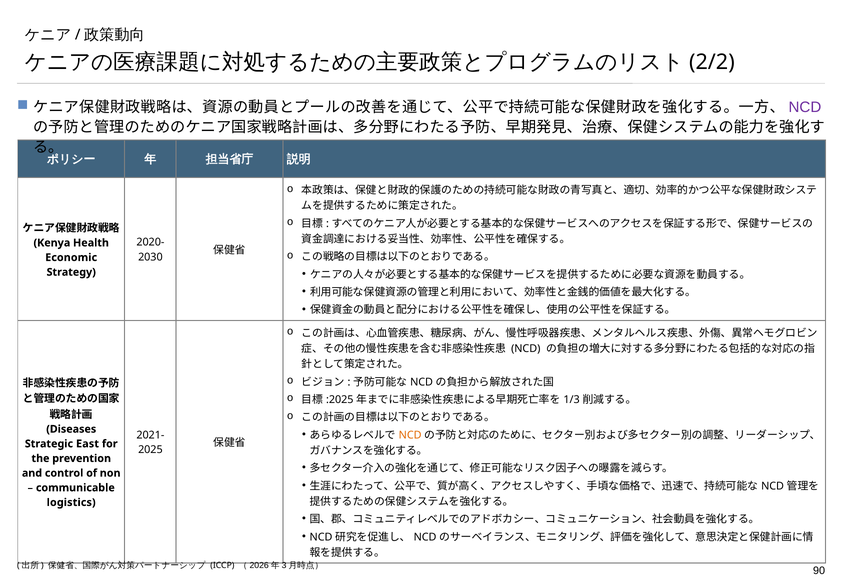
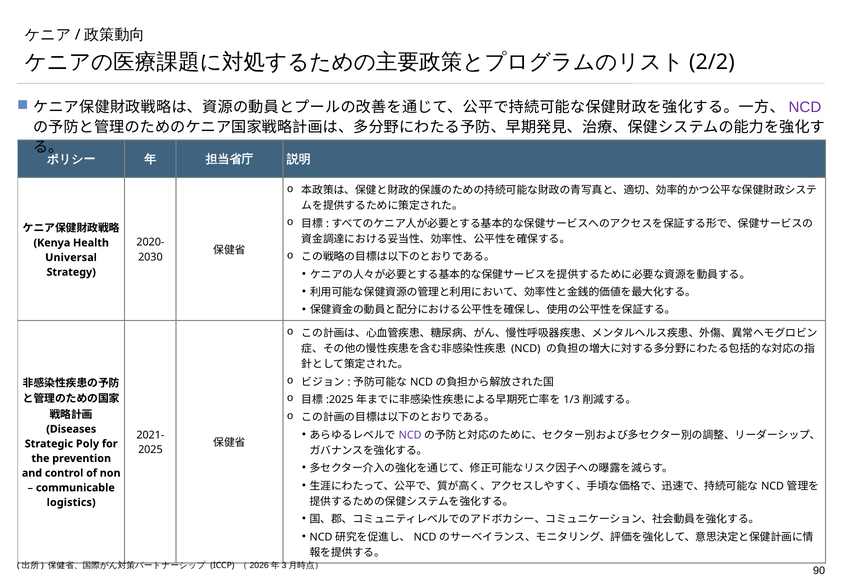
Economic: Economic -> Universal
NCD at (410, 435) colour: orange -> purple
East: East -> Poly
